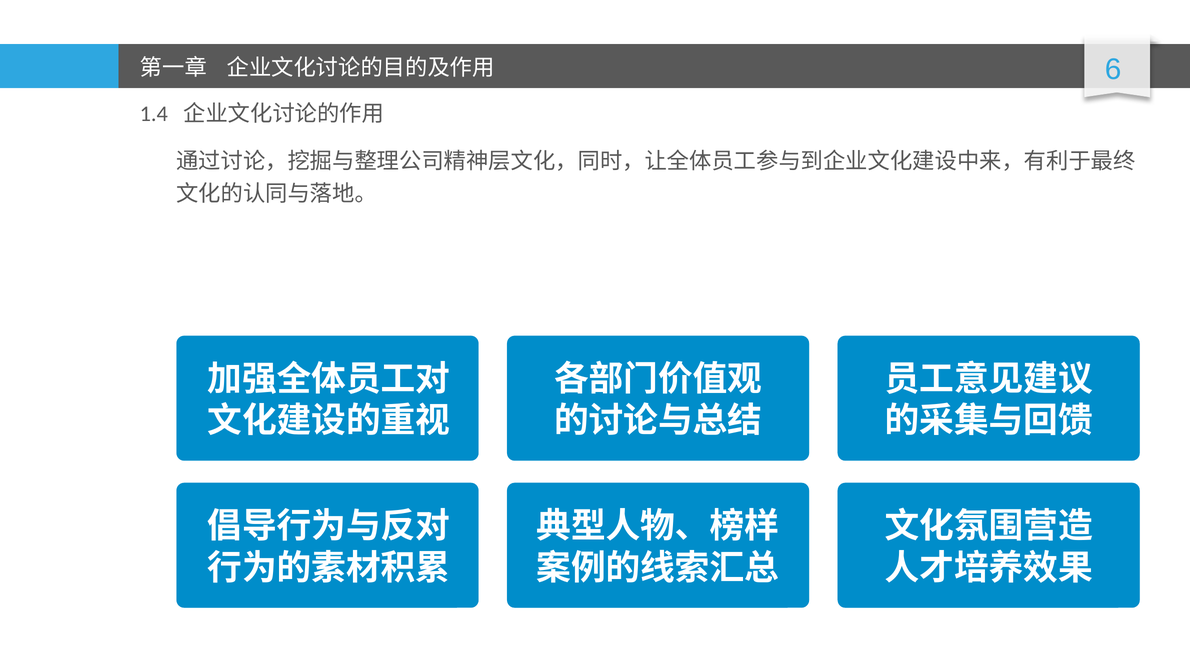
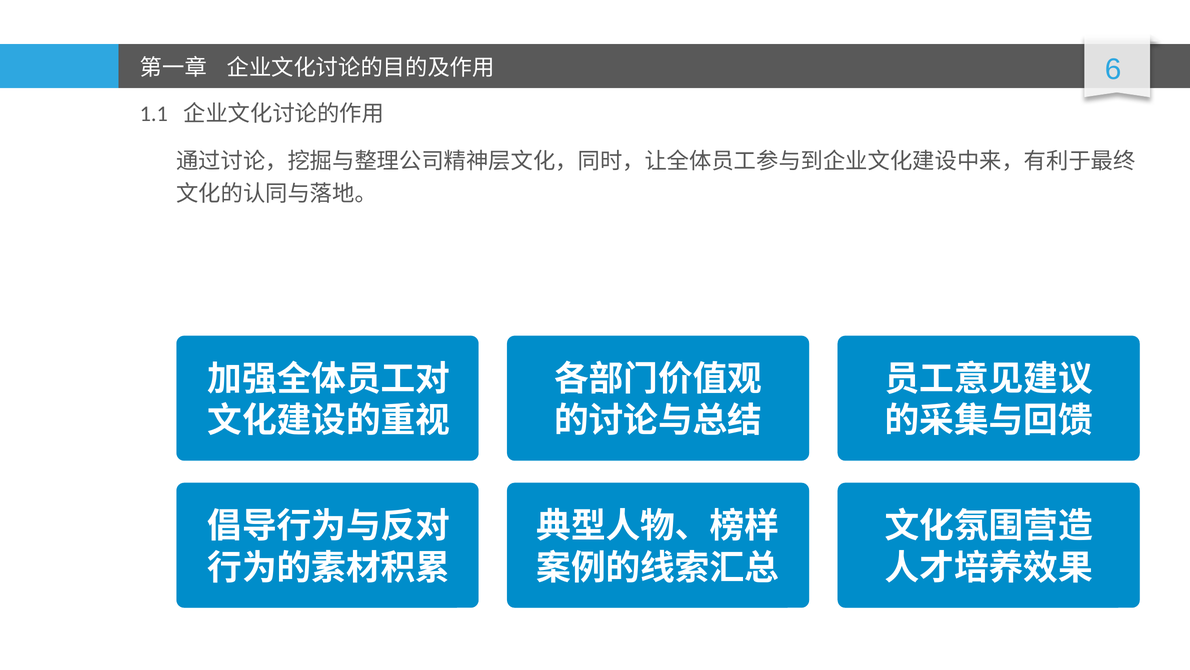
1.4: 1.4 -> 1.1
